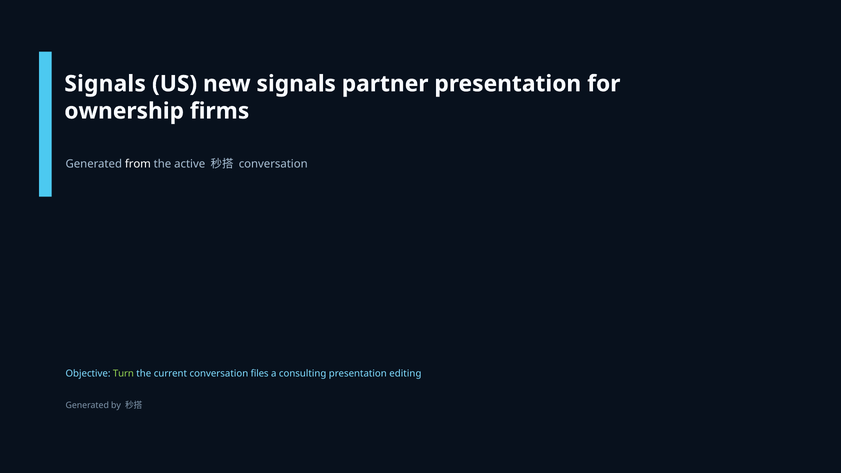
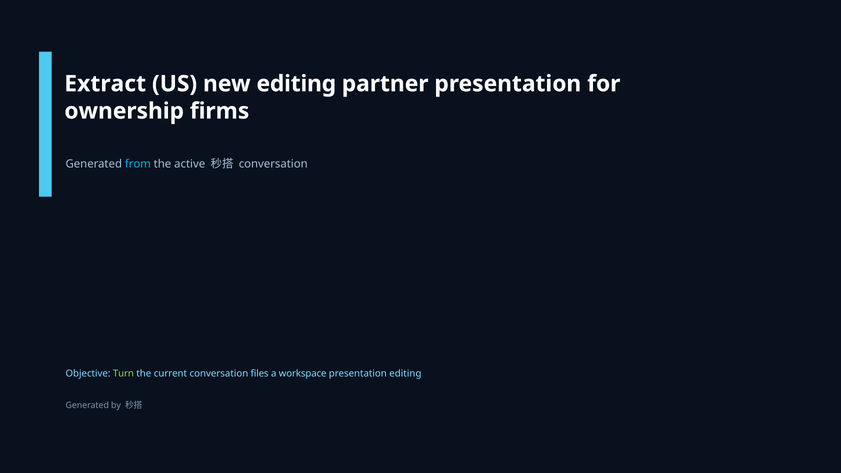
Signals at (105, 84): Signals -> Extract
new signals: signals -> editing
from colour: white -> light blue
consulting: consulting -> workspace
